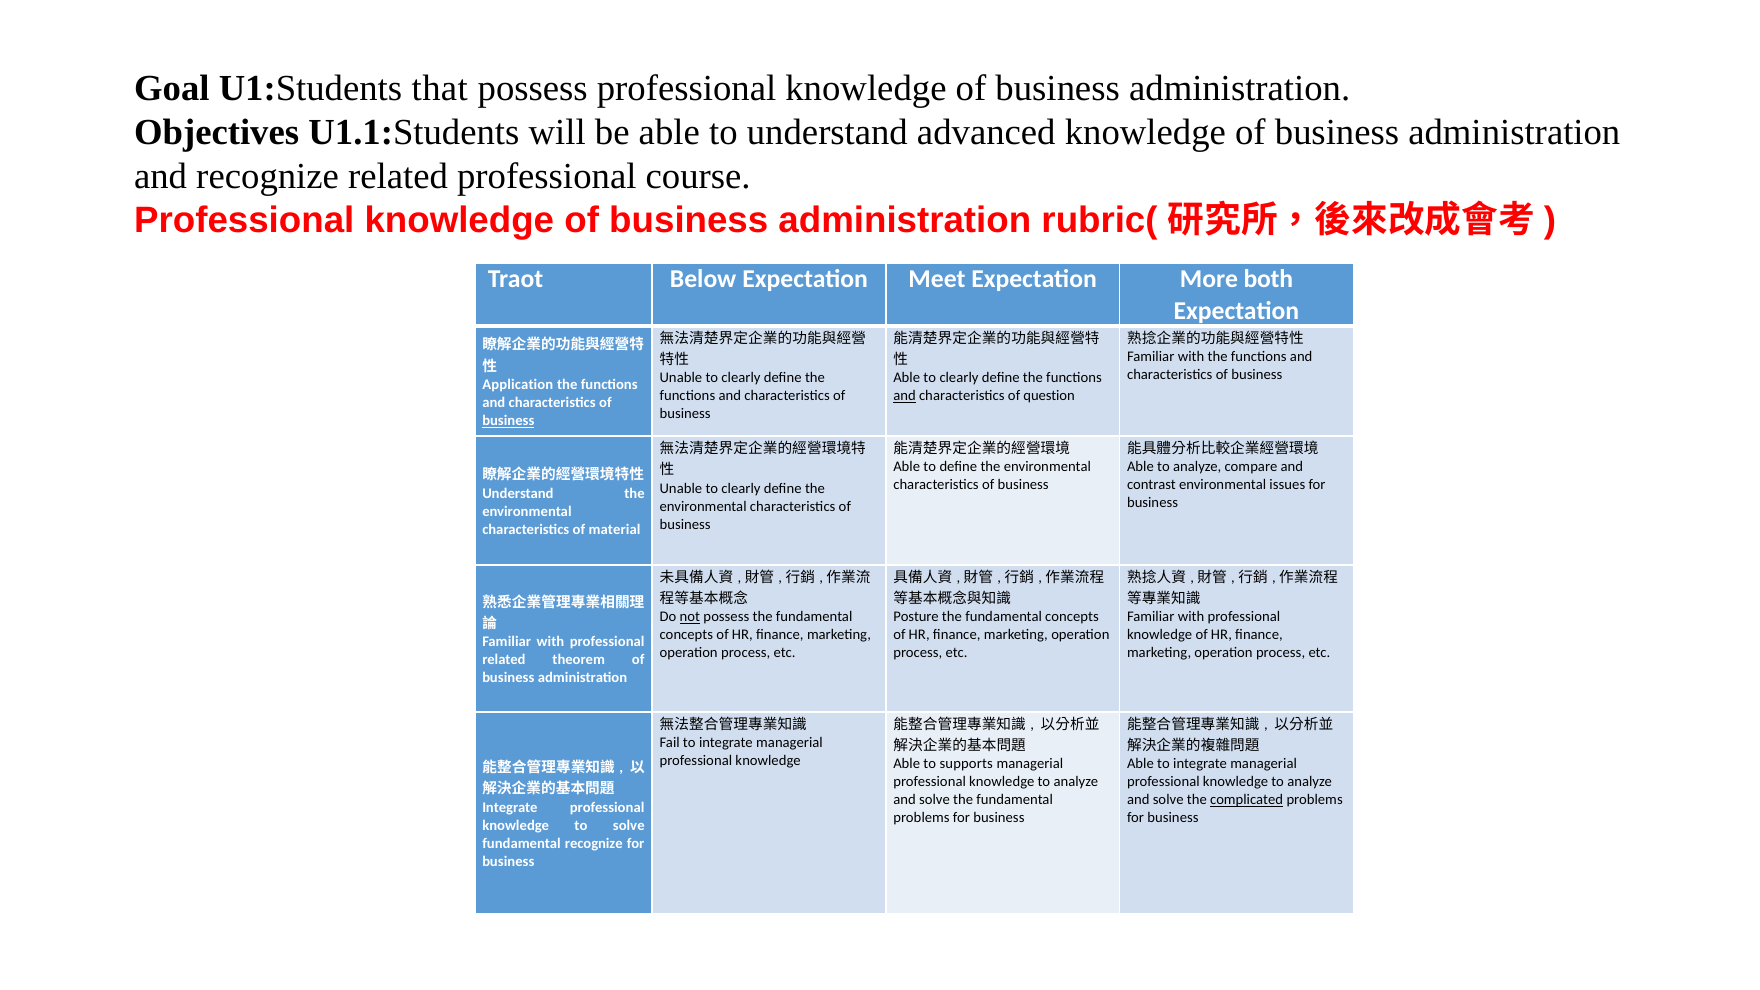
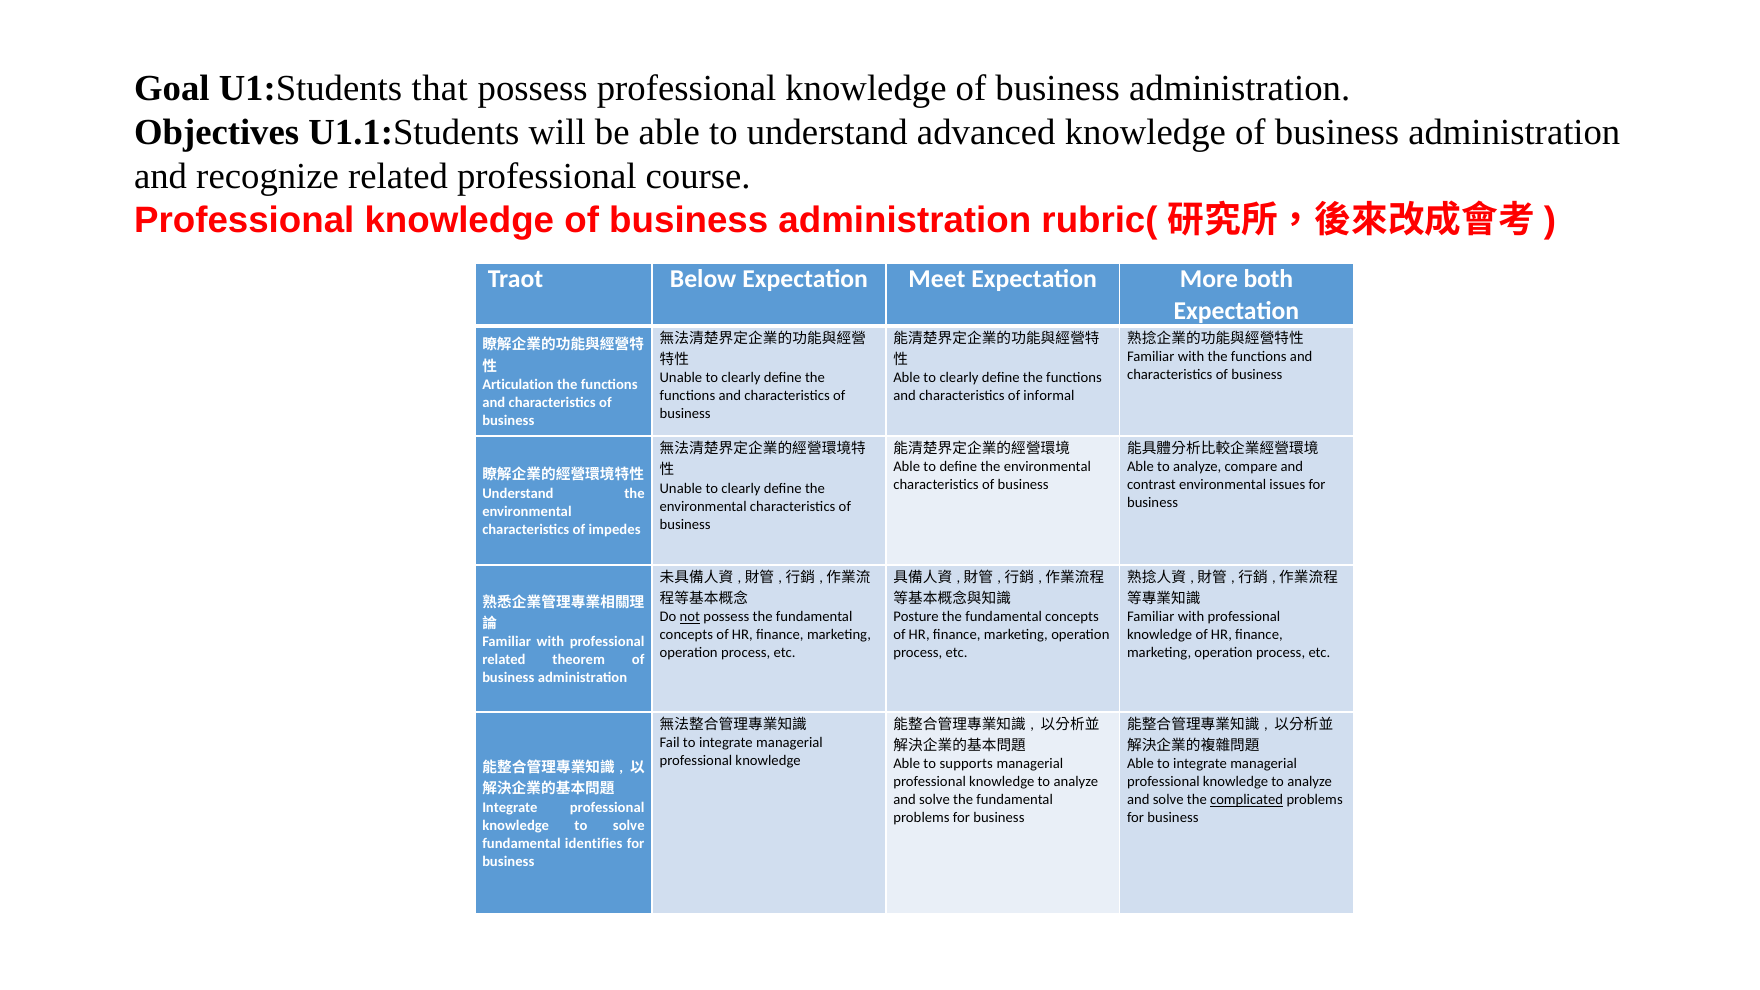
Application: Application -> Articulation
and at (905, 396) underline: present -> none
question: question -> informal
business at (508, 421) underline: present -> none
material: material -> impedes
fundamental recognize: recognize -> identifies
